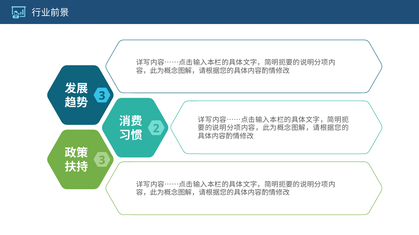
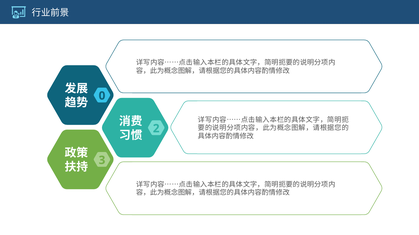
3 at (102, 96): 3 -> 0
